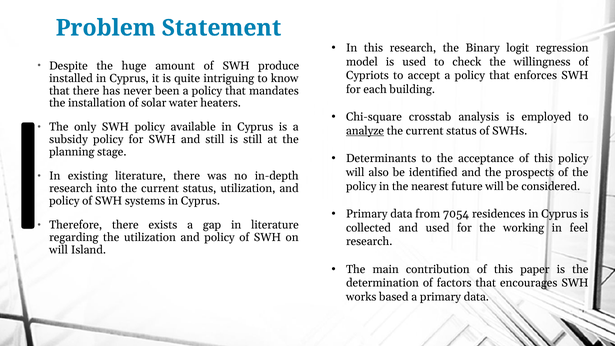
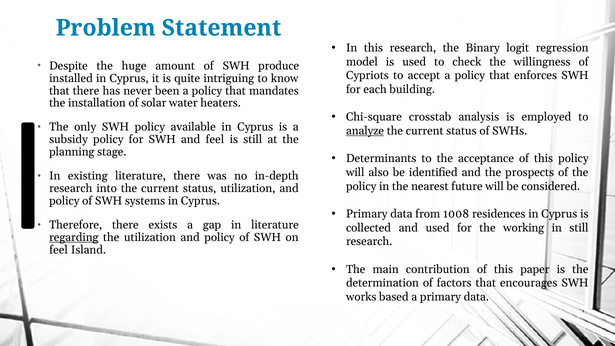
and still: still -> feel
7054: 7054 -> 1008
in feel: feel -> still
regarding underline: none -> present
will at (59, 250): will -> feel
